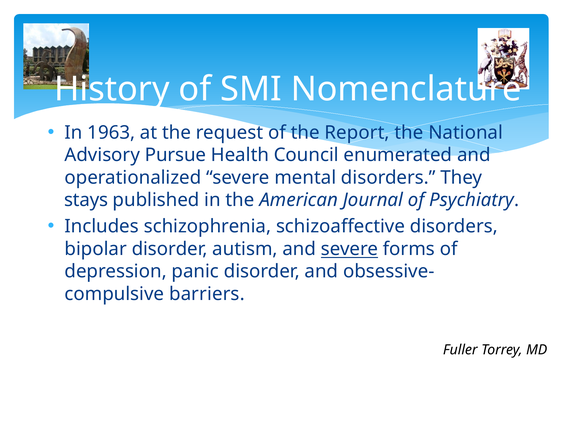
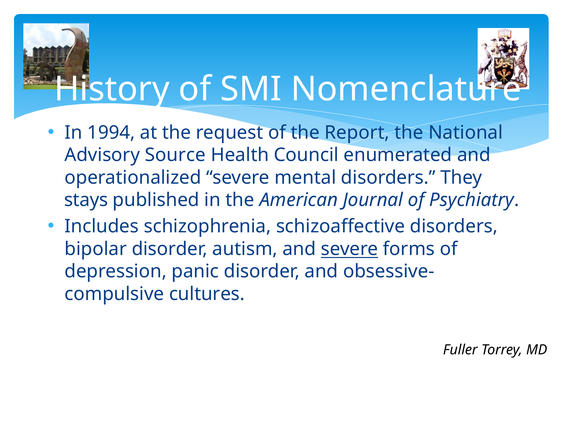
1963: 1963 -> 1994
Pursue: Pursue -> Source
barriers: barriers -> cultures
